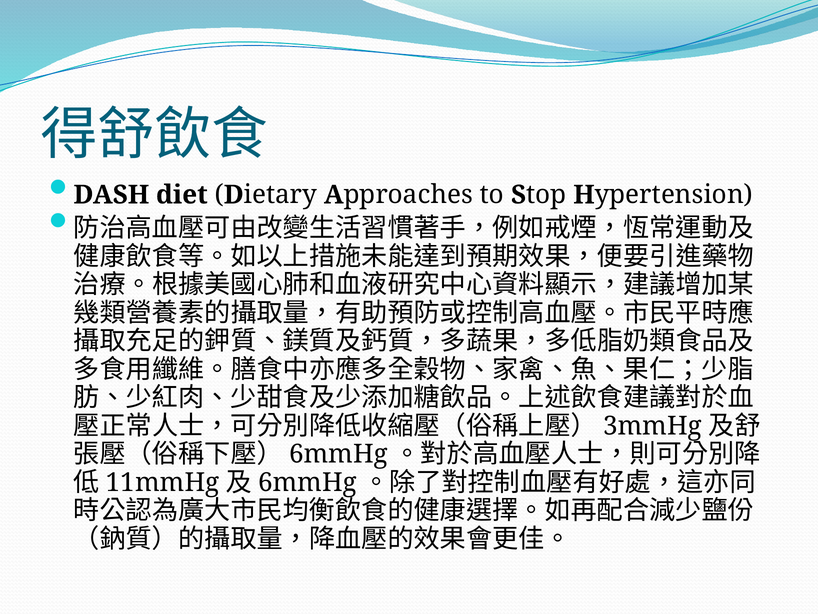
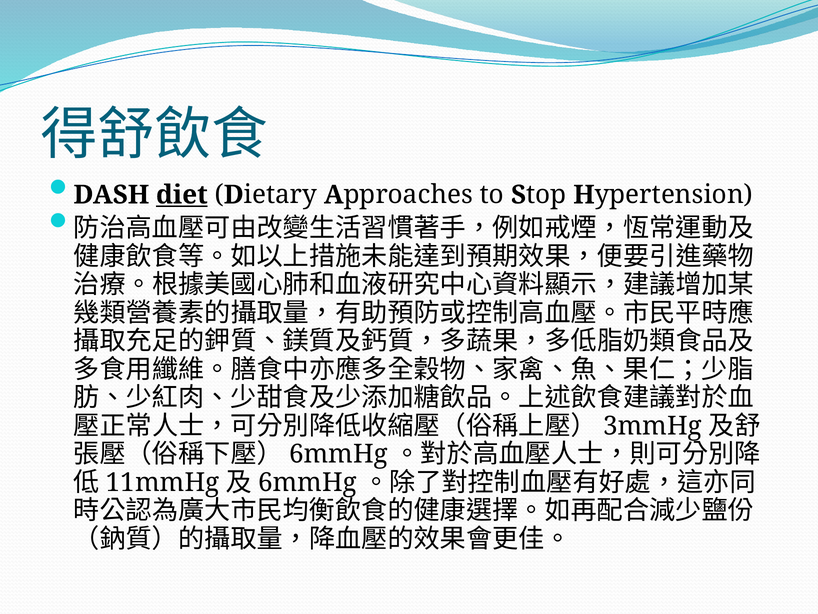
diet underline: none -> present
